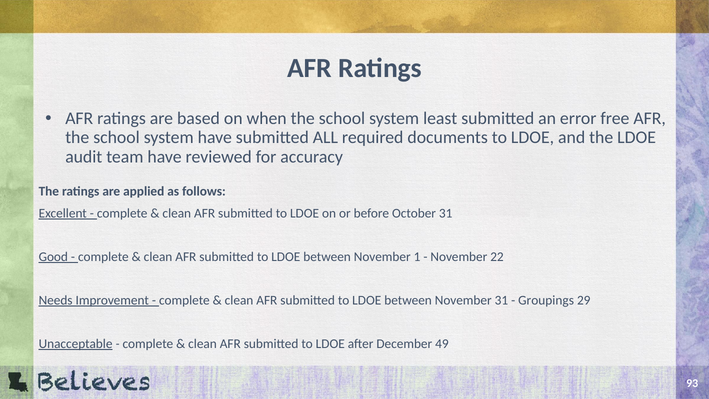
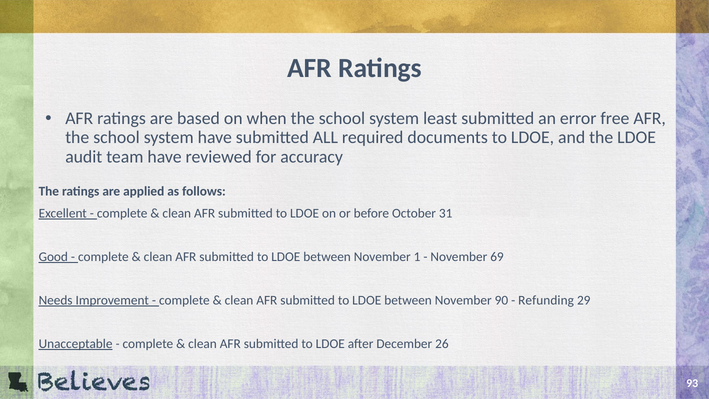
22: 22 -> 69
November 31: 31 -> 90
Groupings: Groupings -> Refunding
49: 49 -> 26
